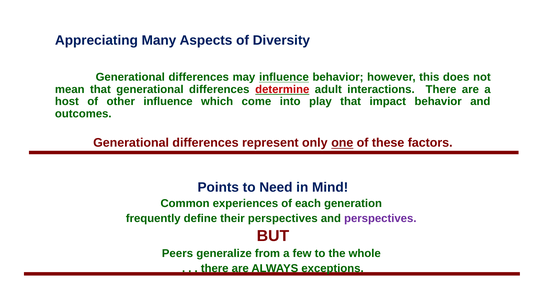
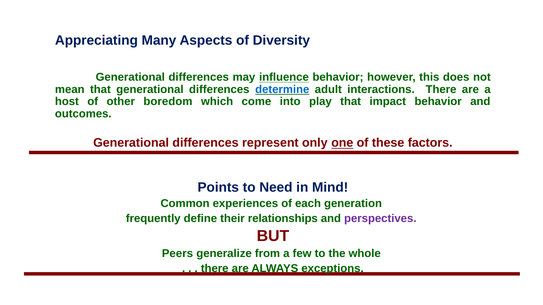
determine colour: red -> blue
other influence: influence -> boredom
their perspectives: perspectives -> relationships
